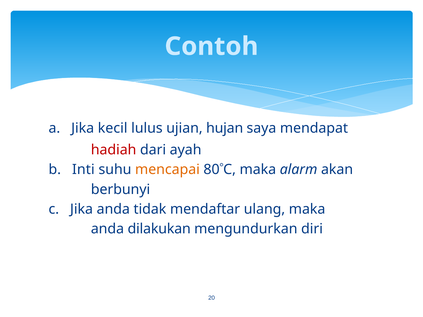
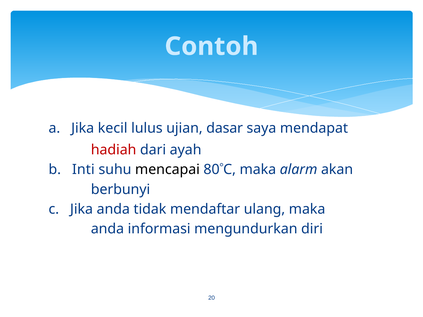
hujan: hujan -> dasar
mencapai colour: orange -> black
dilakukan: dilakukan -> informasi
